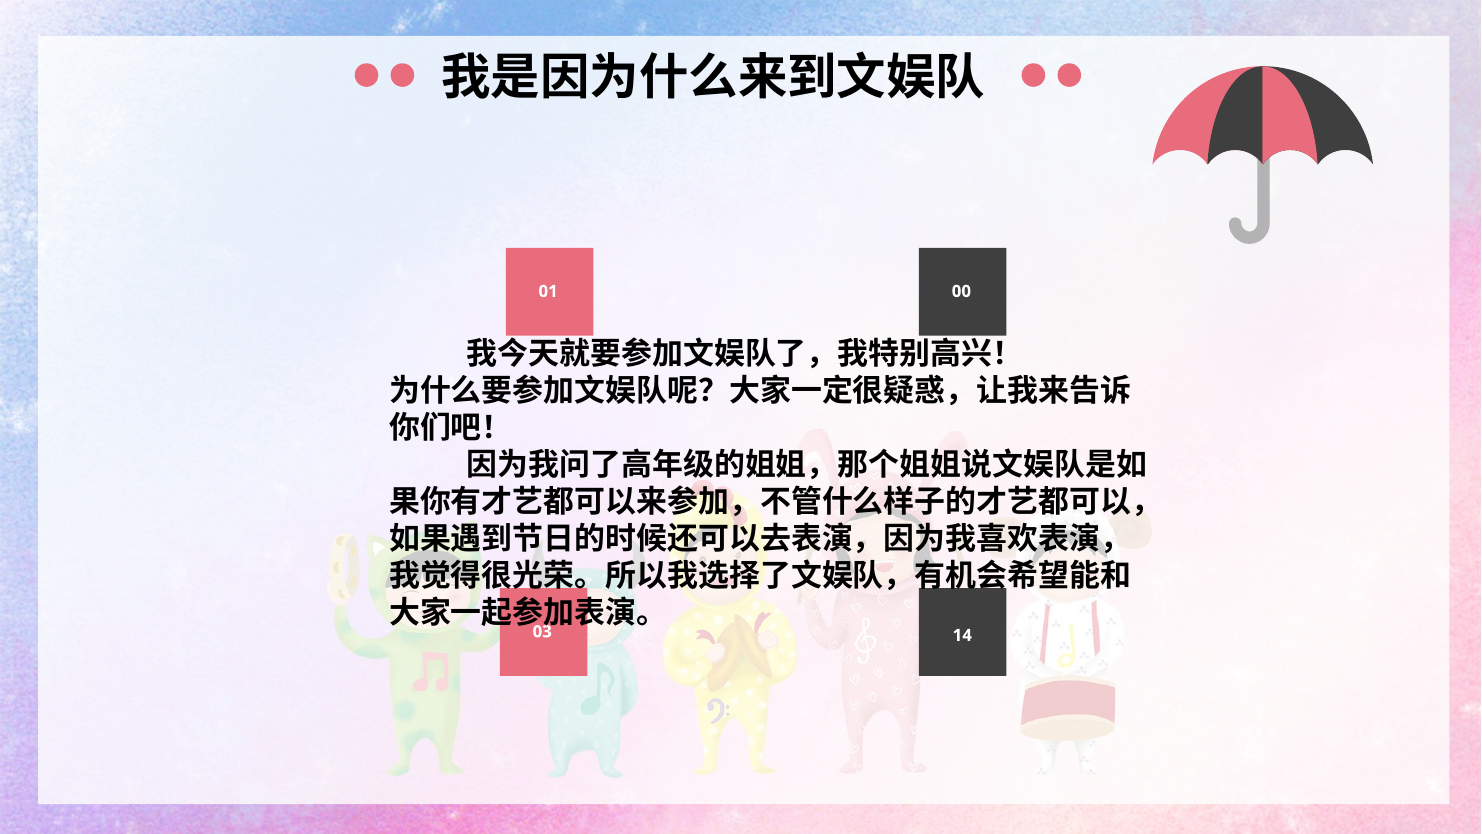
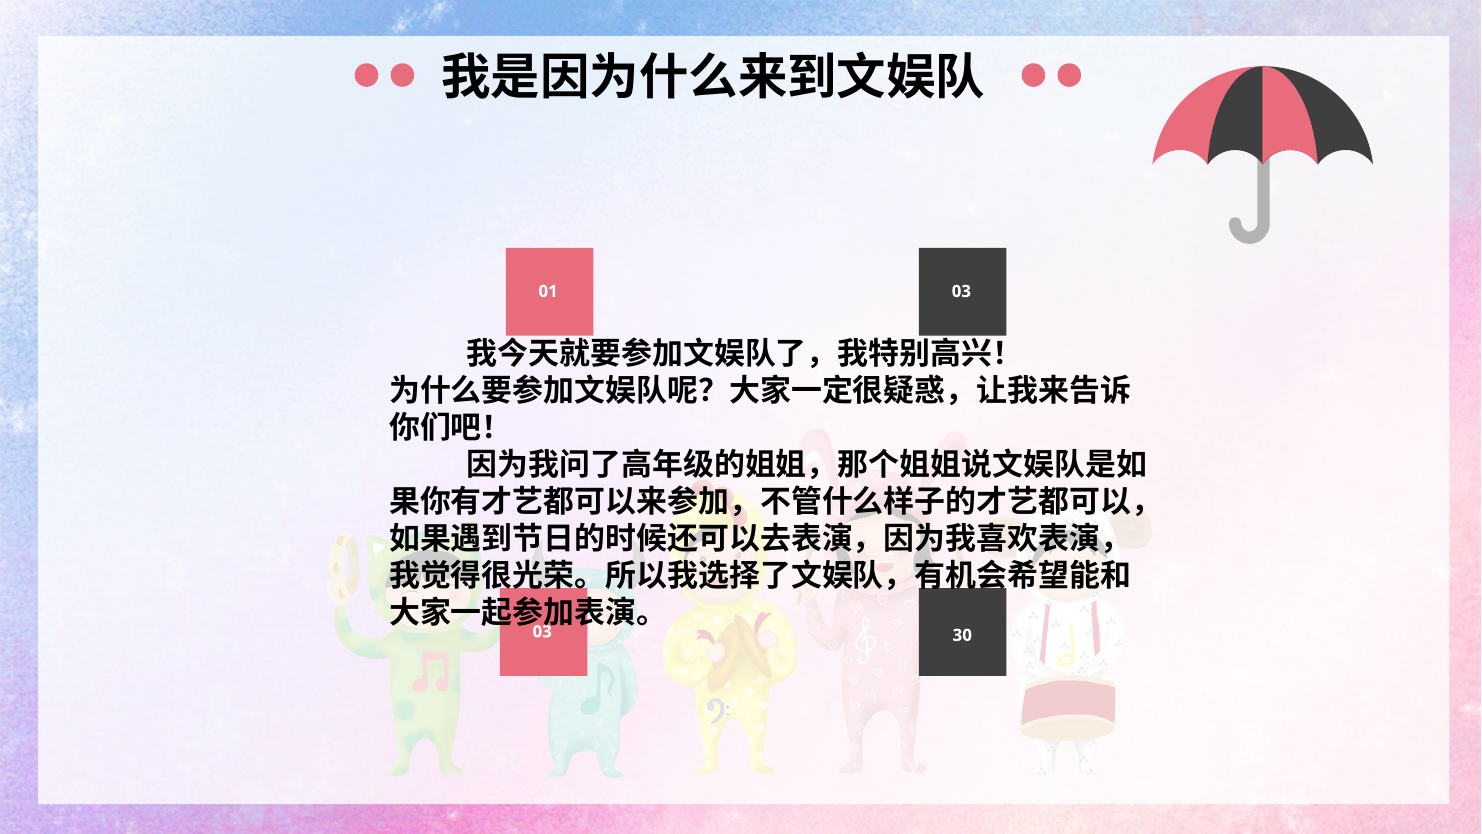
01 00: 00 -> 03
14: 14 -> 30
